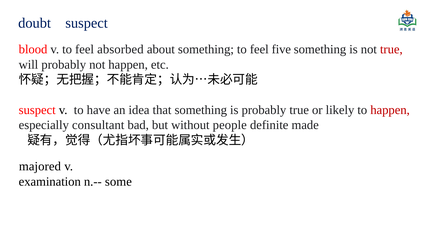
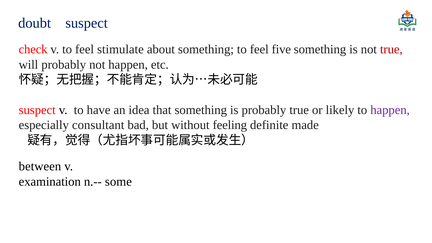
blood: blood -> check
absorbed: absorbed -> stimulate
happen at (390, 110) colour: red -> purple
people: people -> feeling
majored: majored -> between
